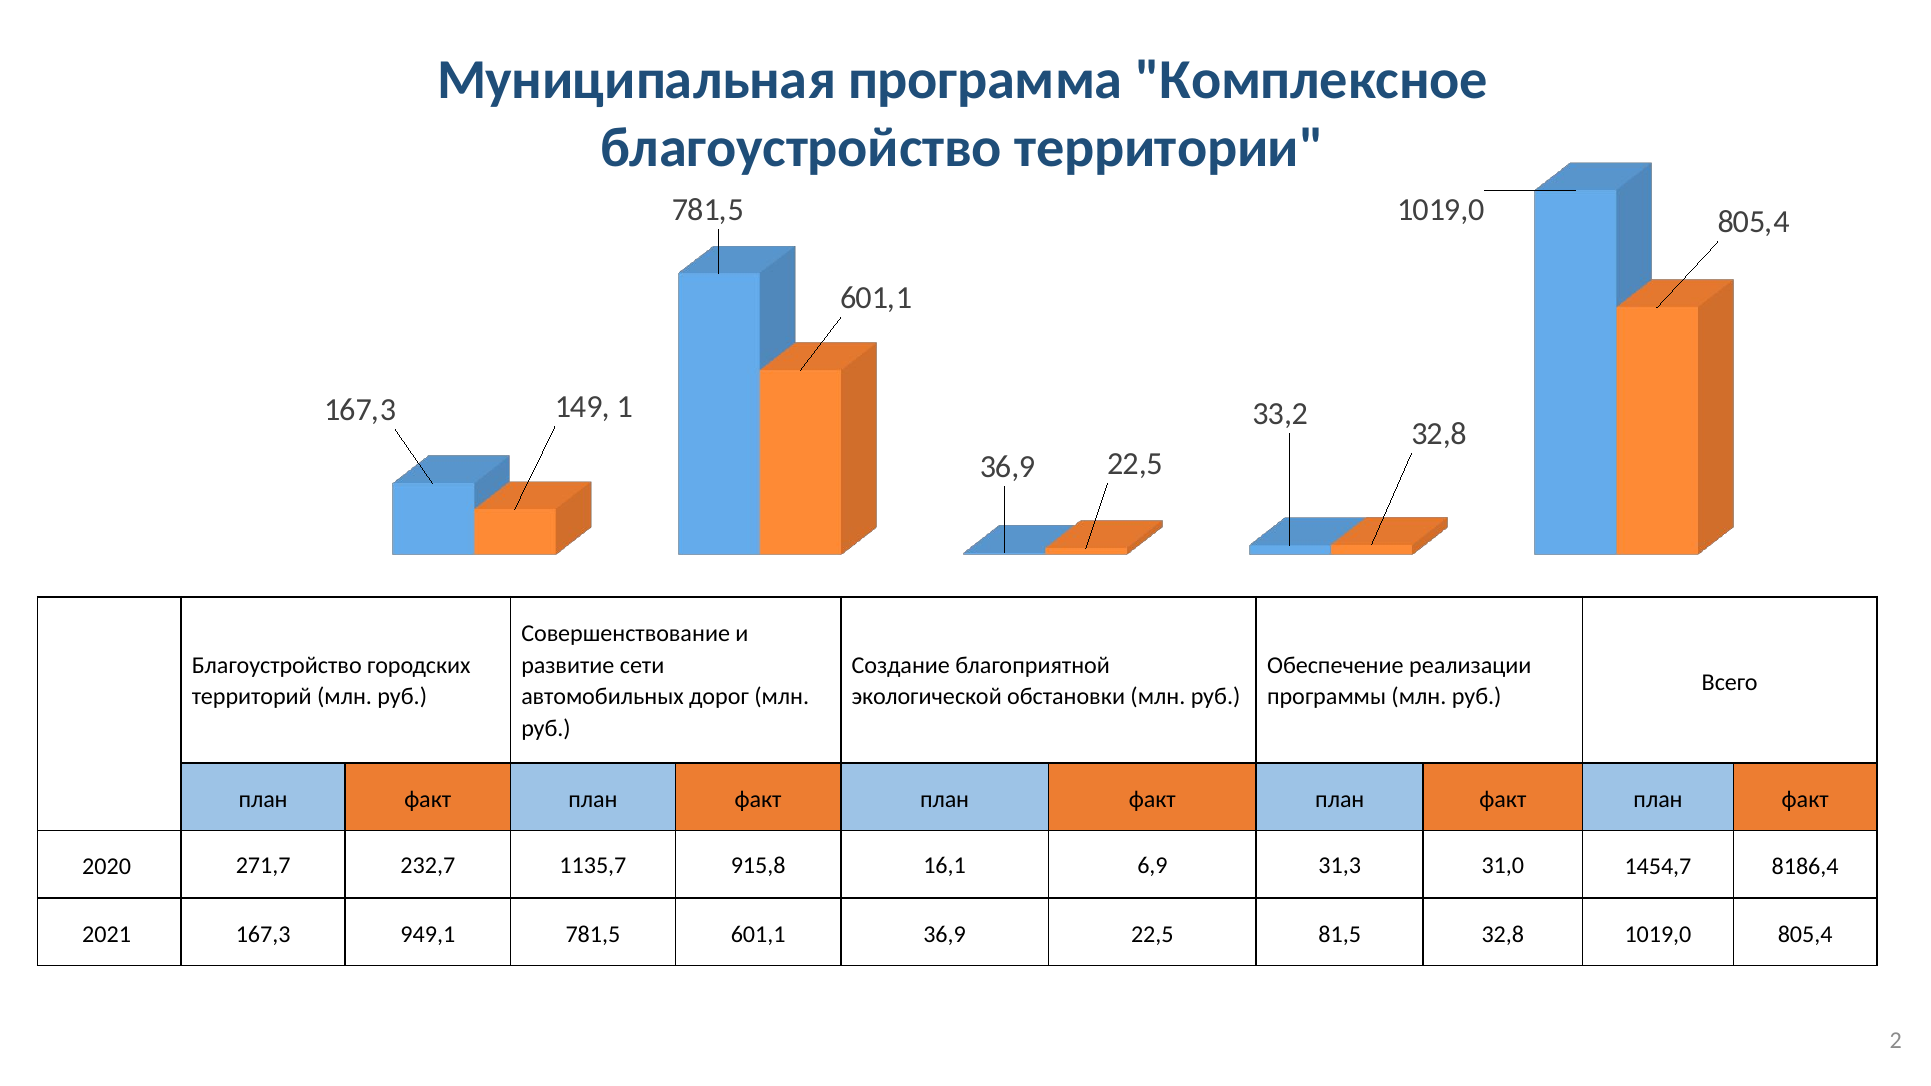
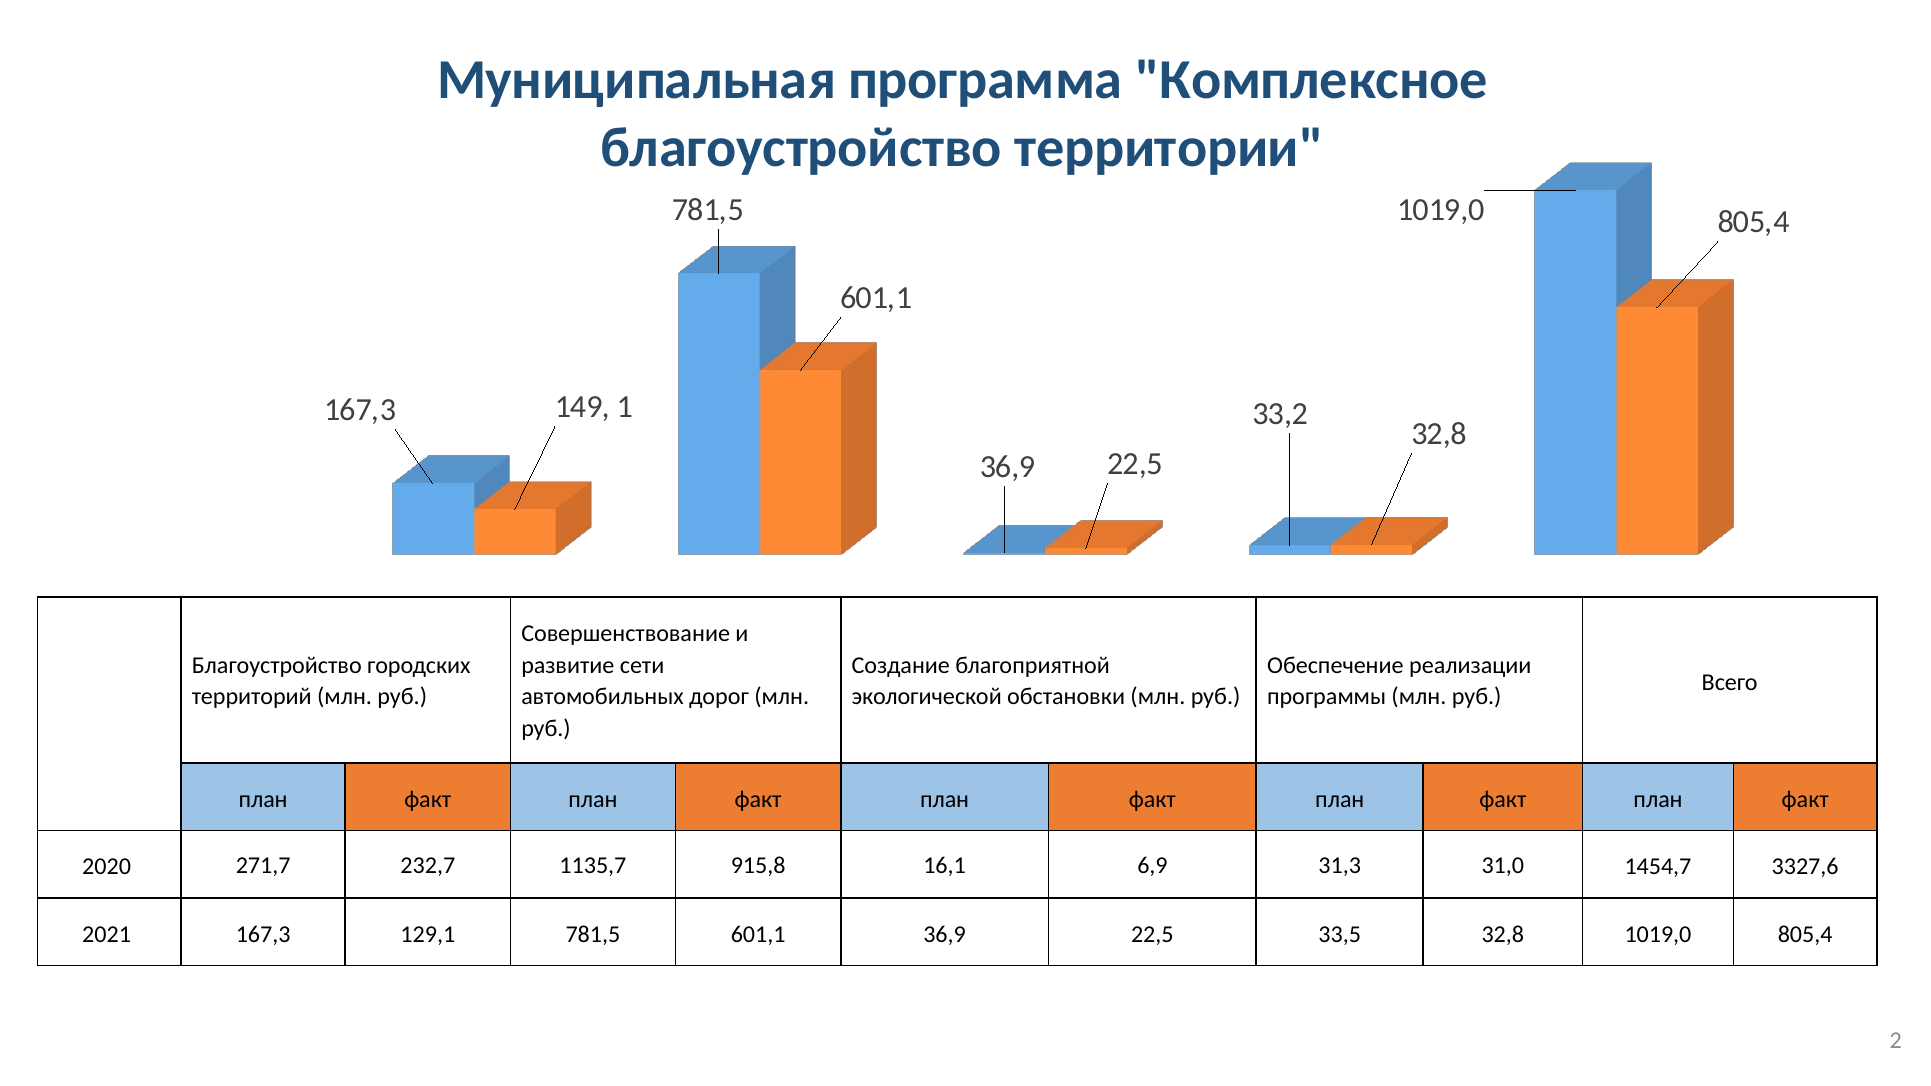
8186,4: 8186,4 -> 3327,6
949,1: 949,1 -> 129,1
81,5: 81,5 -> 33,5
